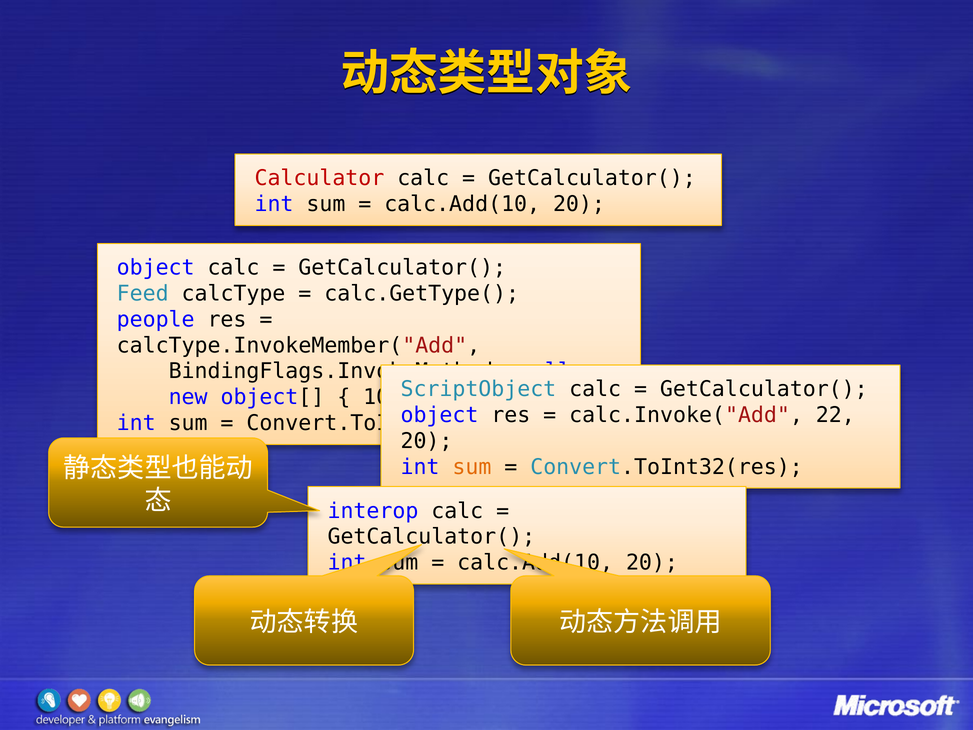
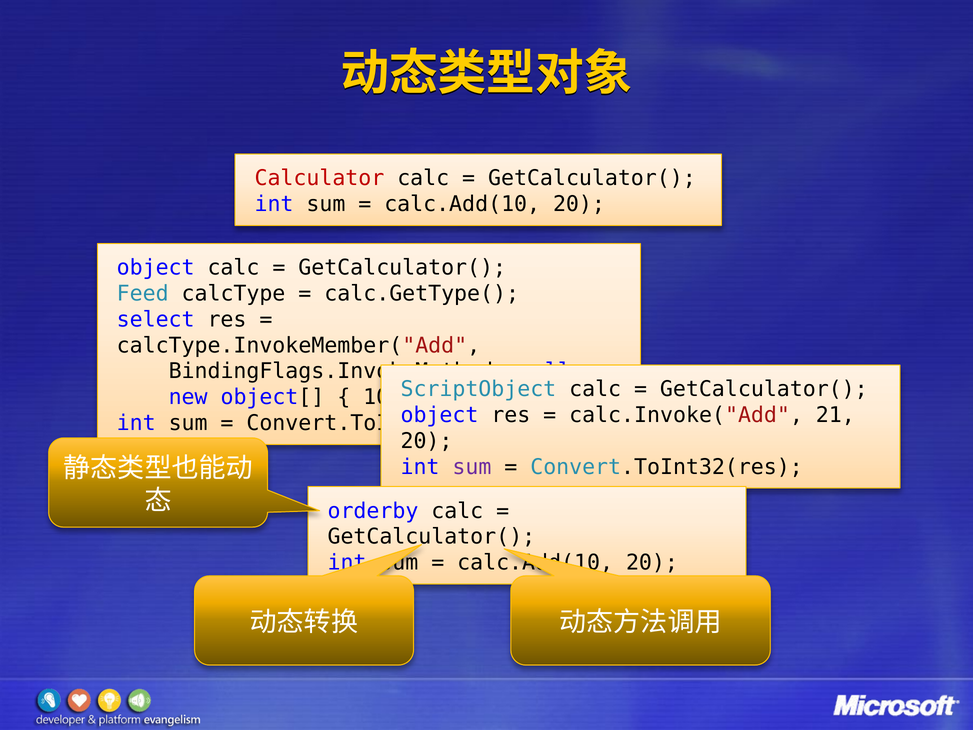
people: people -> select
22: 22 -> 21
sum at (472, 467) colour: orange -> purple
interop: interop -> orderby
